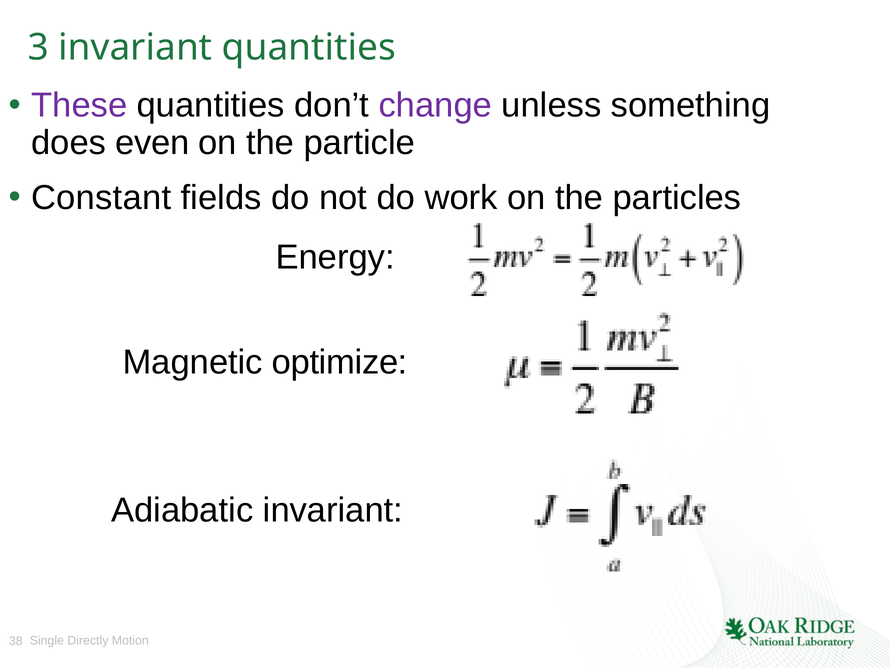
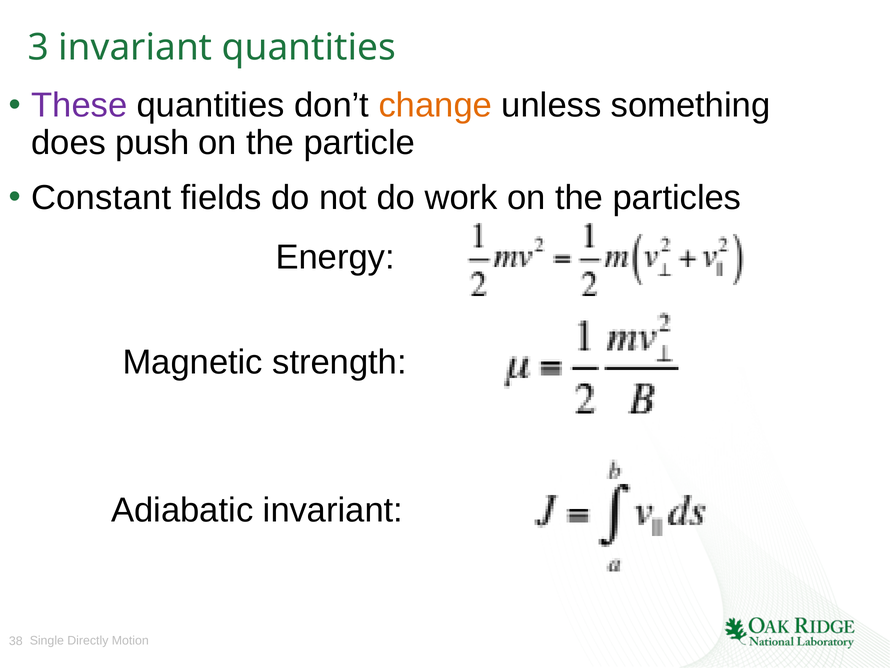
change colour: purple -> orange
even: even -> push
optimize: optimize -> strength
